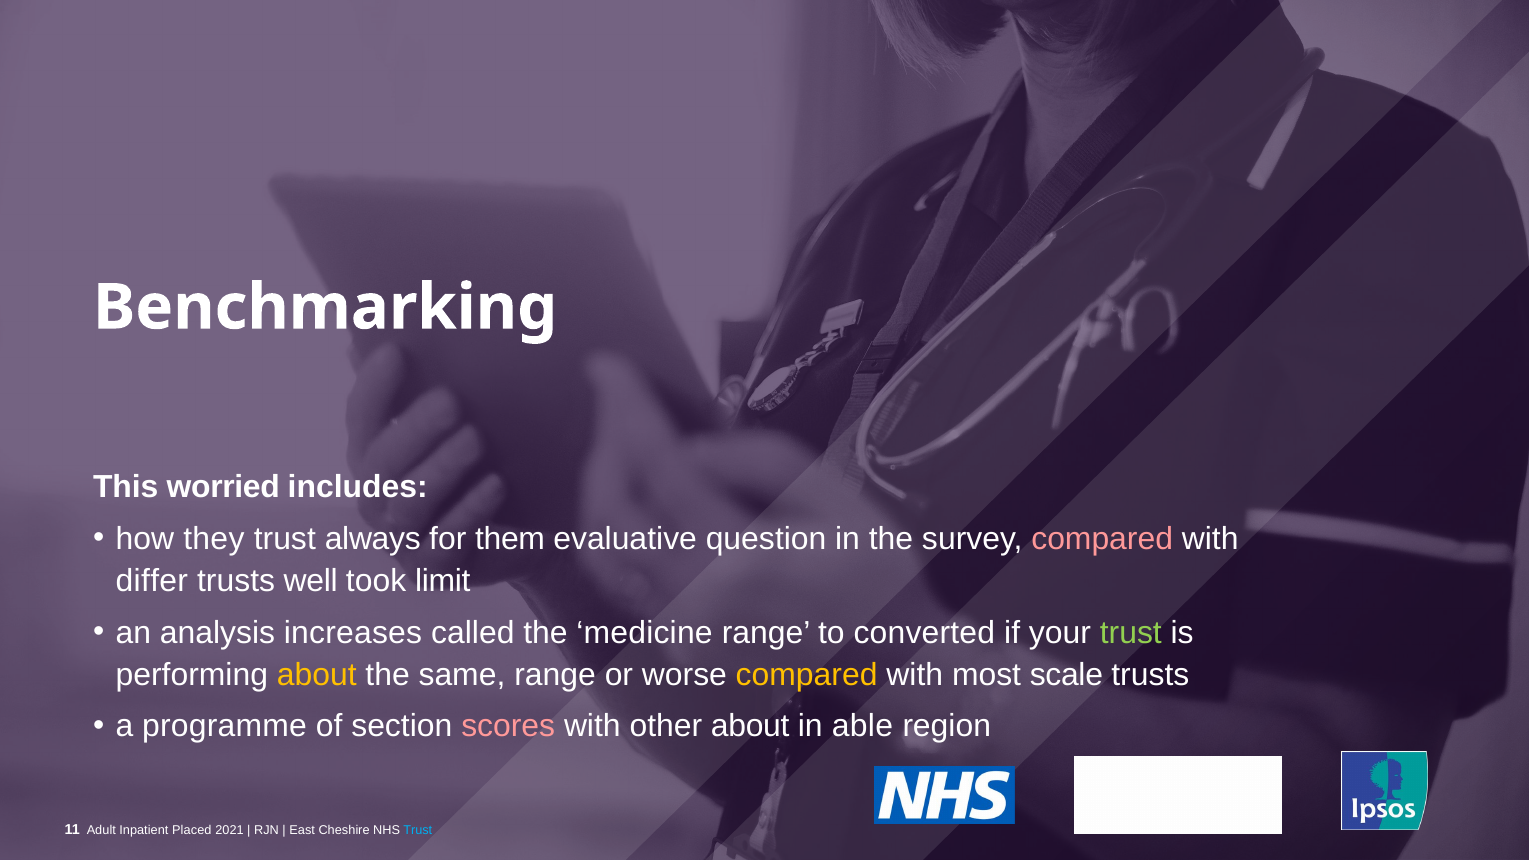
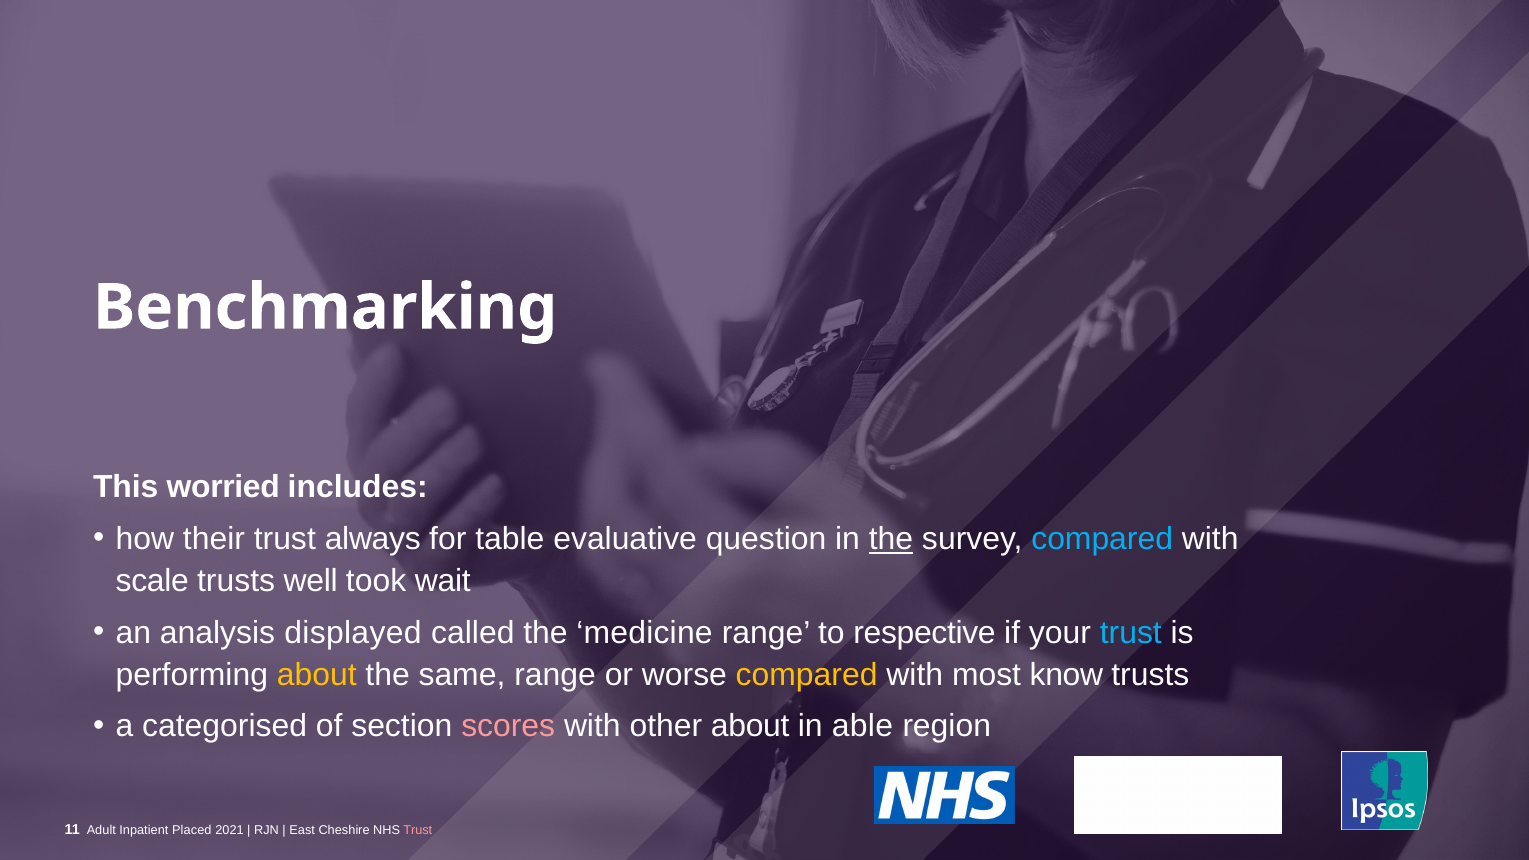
they: they -> their
them: them -> table
the at (891, 539) underline: none -> present
compared at (1102, 539) colour: pink -> light blue
differ: differ -> scale
limit: limit -> wait
increases: increases -> displayed
converted: converted -> respective
trust at (1131, 633) colour: light green -> light blue
scale: scale -> know
programme: programme -> categorised
Trust at (418, 830) colour: light blue -> pink
